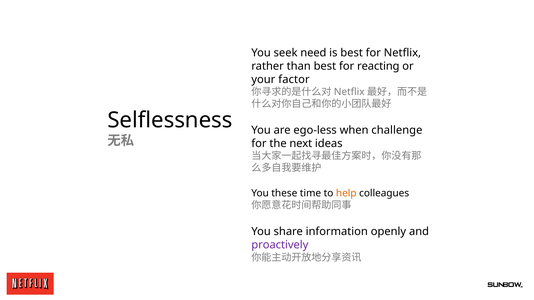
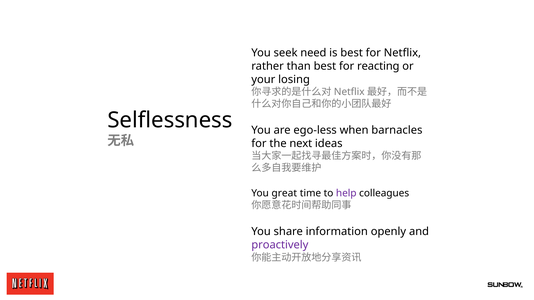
factor: factor -> losing
challenge: challenge -> barnacles
these: these -> great
help colour: orange -> purple
